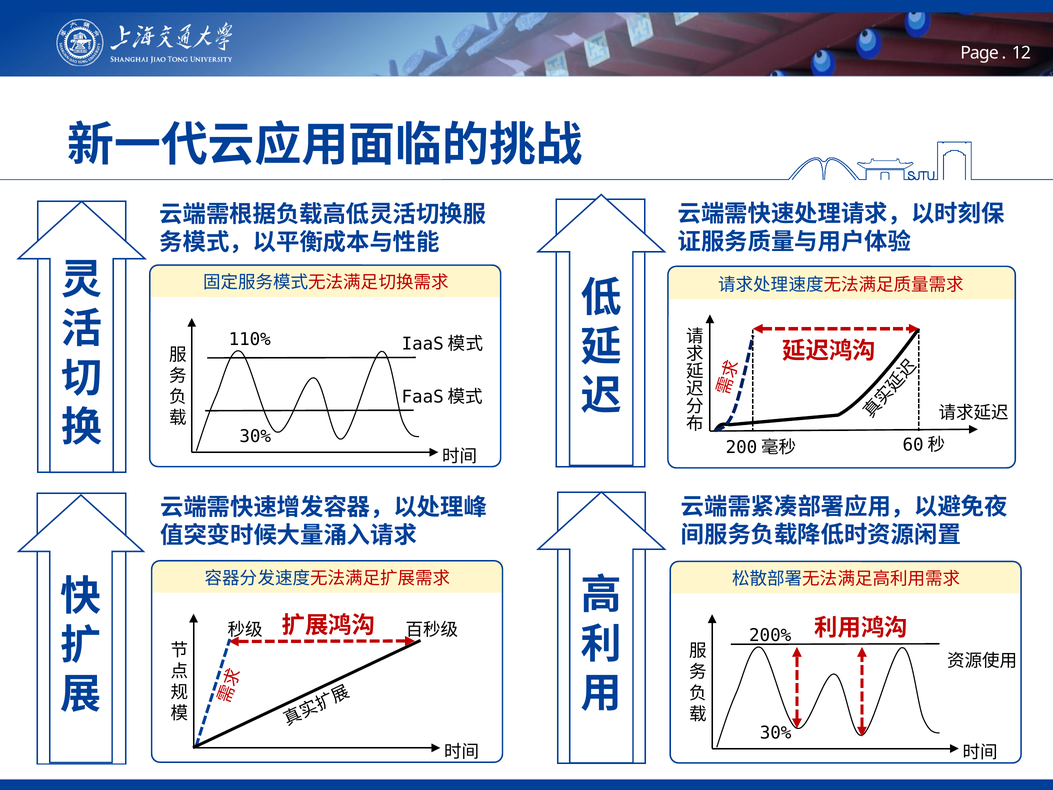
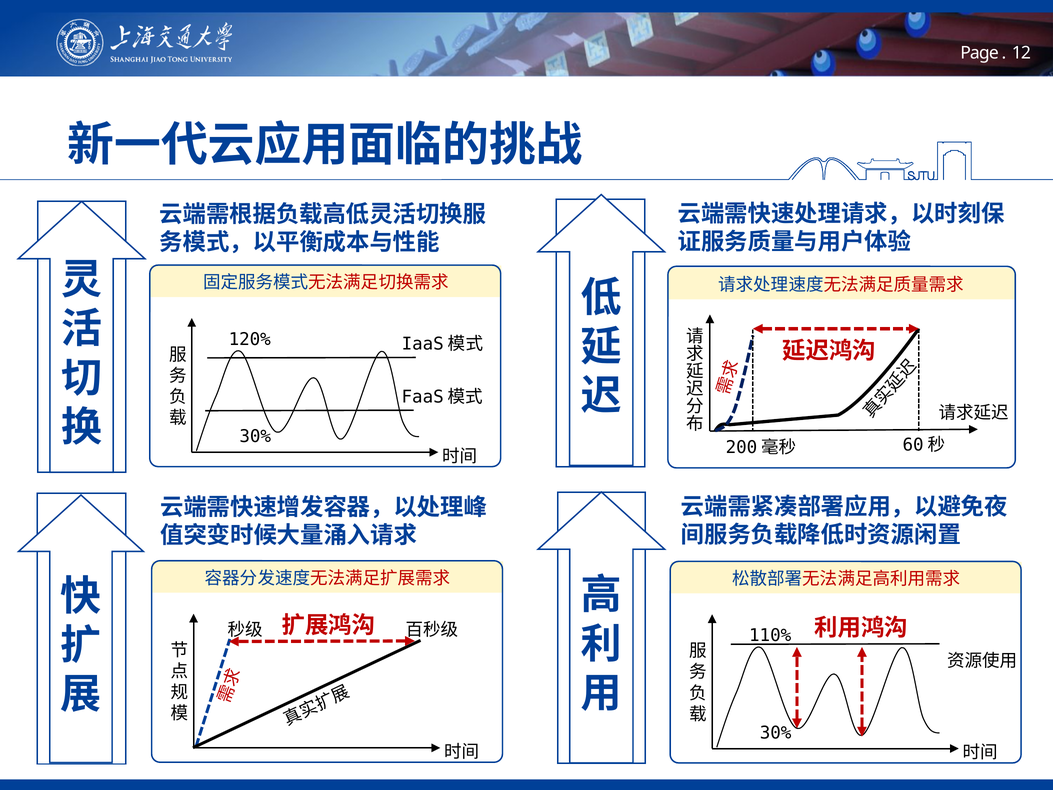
110%: 110% -> 120%
200%: 200% -> 110%
